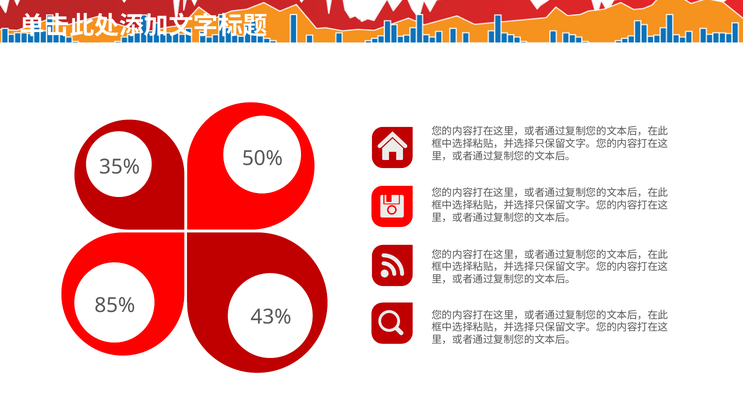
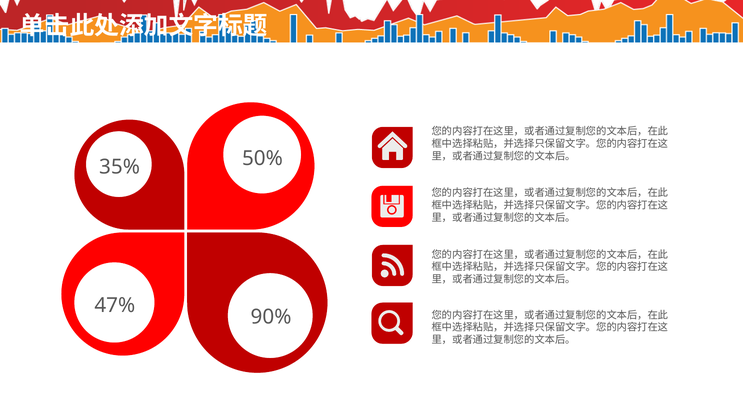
85%: 85% -> 47%
43%: 43% -> 90%
